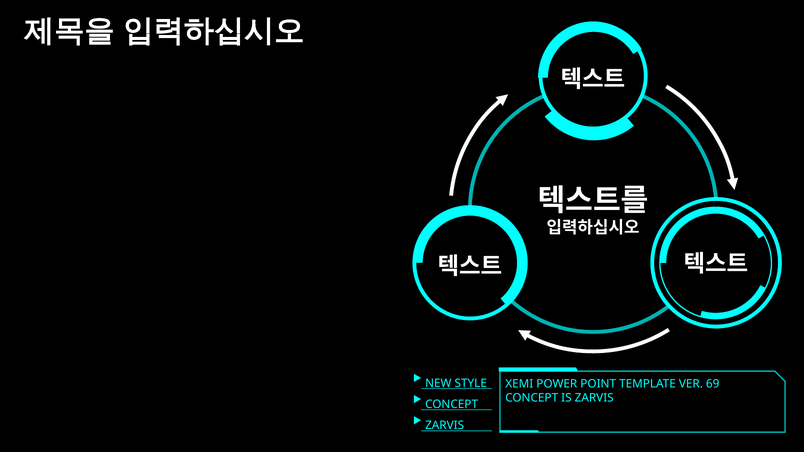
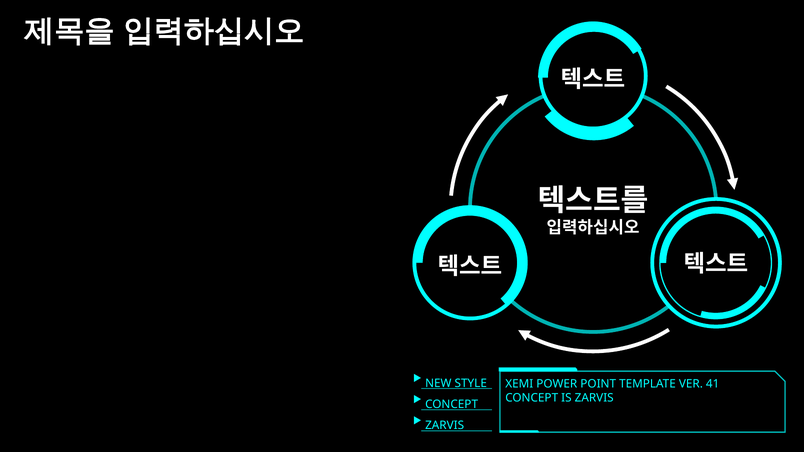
69: 69 -> 41
